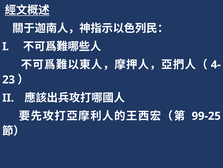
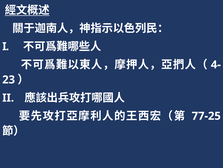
99-25: 99-25 -> 77-25
